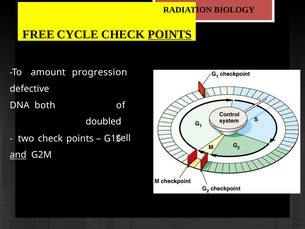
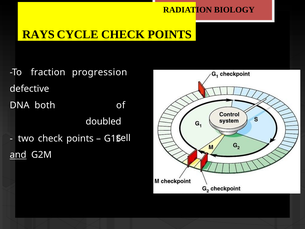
FREE: FREE -> RAYS
POINTS at (170, 34) underline: present -> none
amount: amount -> fraction
